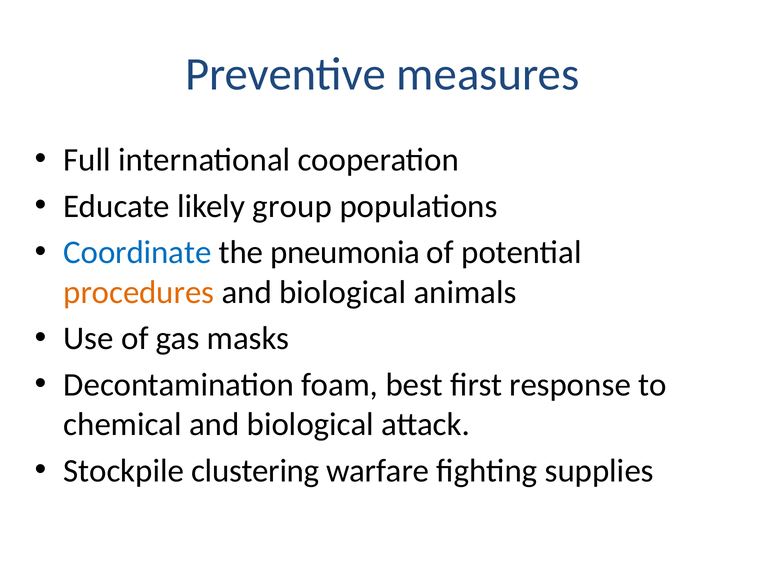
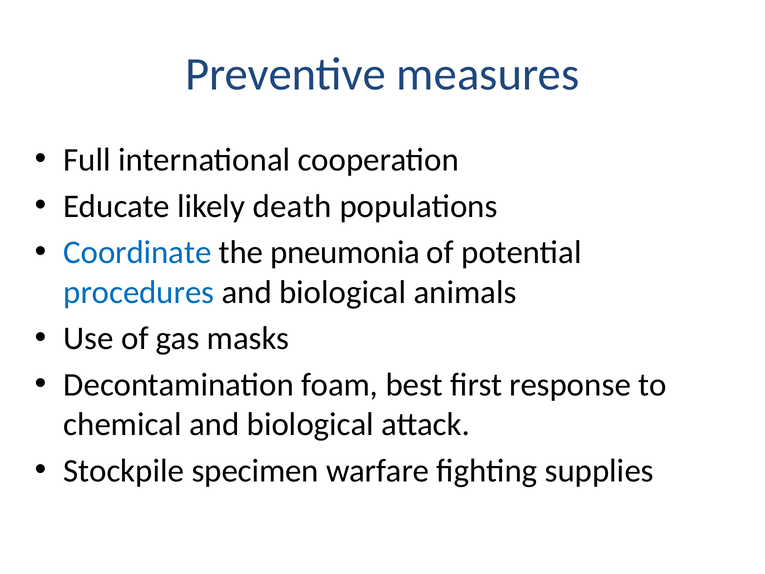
group: group -> death
procedures colour: orange -> blue
clustering: clustering -> specimen
